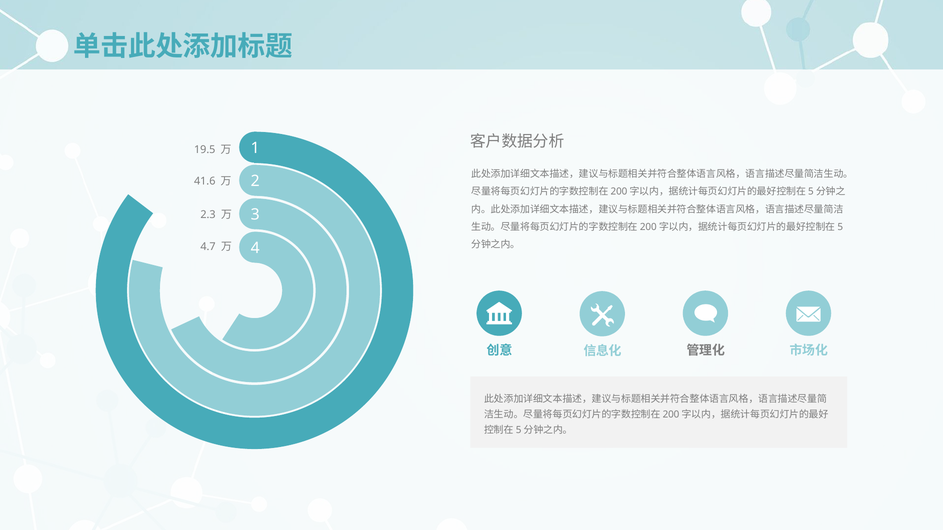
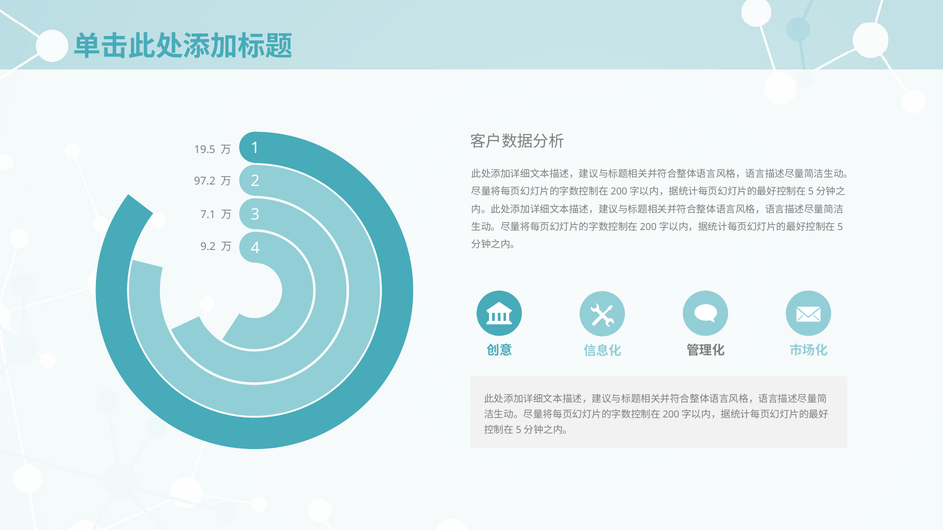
41.6: 41.6 -> 97.2
2.3: 2.3 -> 7.1
4.7: 4.7 -> 9.2
